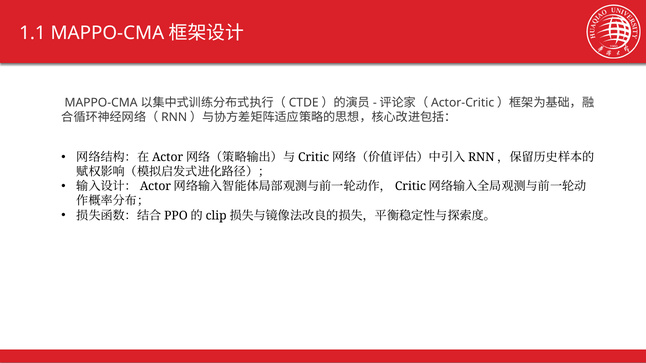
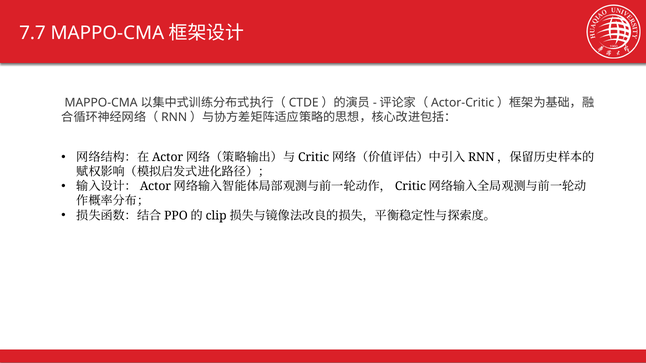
1.1: 1.1 -> 7.7
